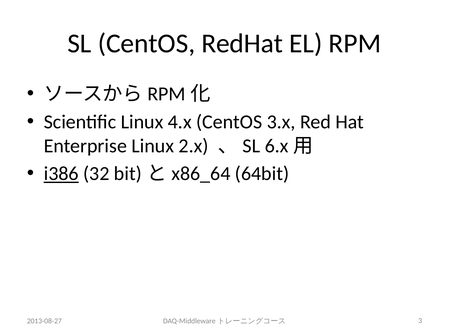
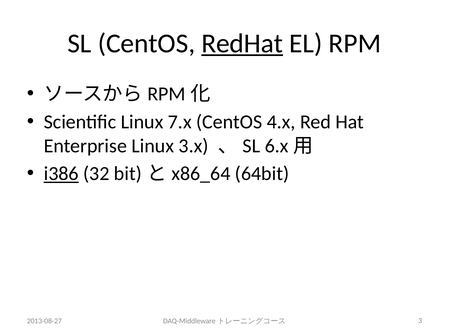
RedHat underline: none -> present
4.x: 4.x -> 7.x
3.x: 3.x -> 4.x
2.x: 2.x -> 3.x
